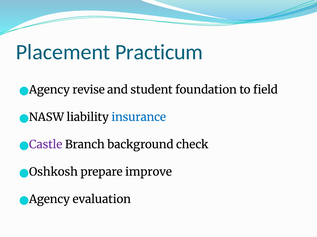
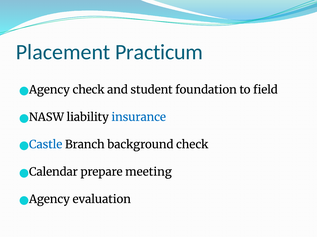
Agency revise: revise -> check
Castle colour: purple -> blue
Oshkosh: Oshkosh -> Calendar
improve: improve -> meeting
